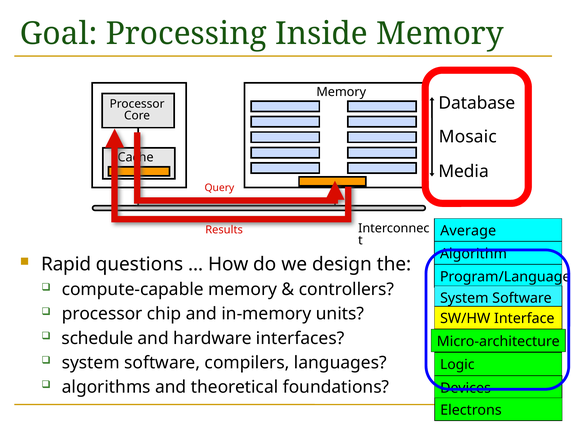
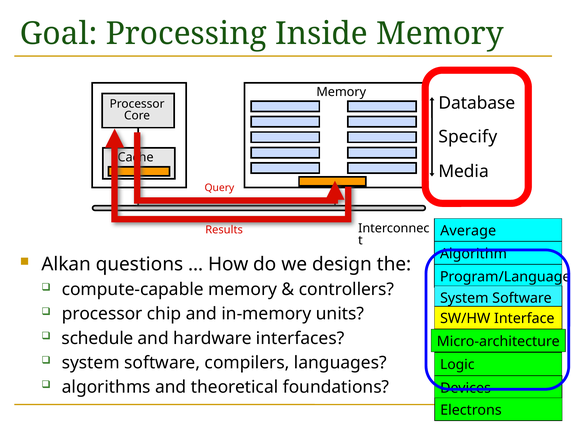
Mosaic: Mosaic -> Specify
Rapid: Rapid -> Alkan
